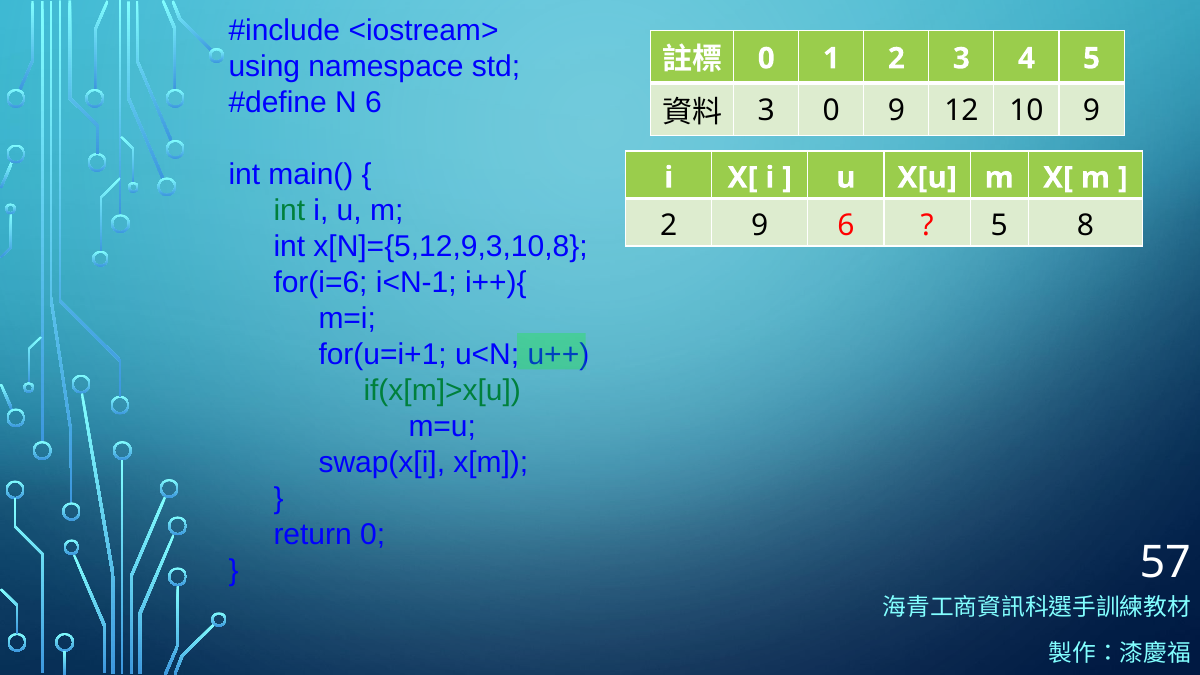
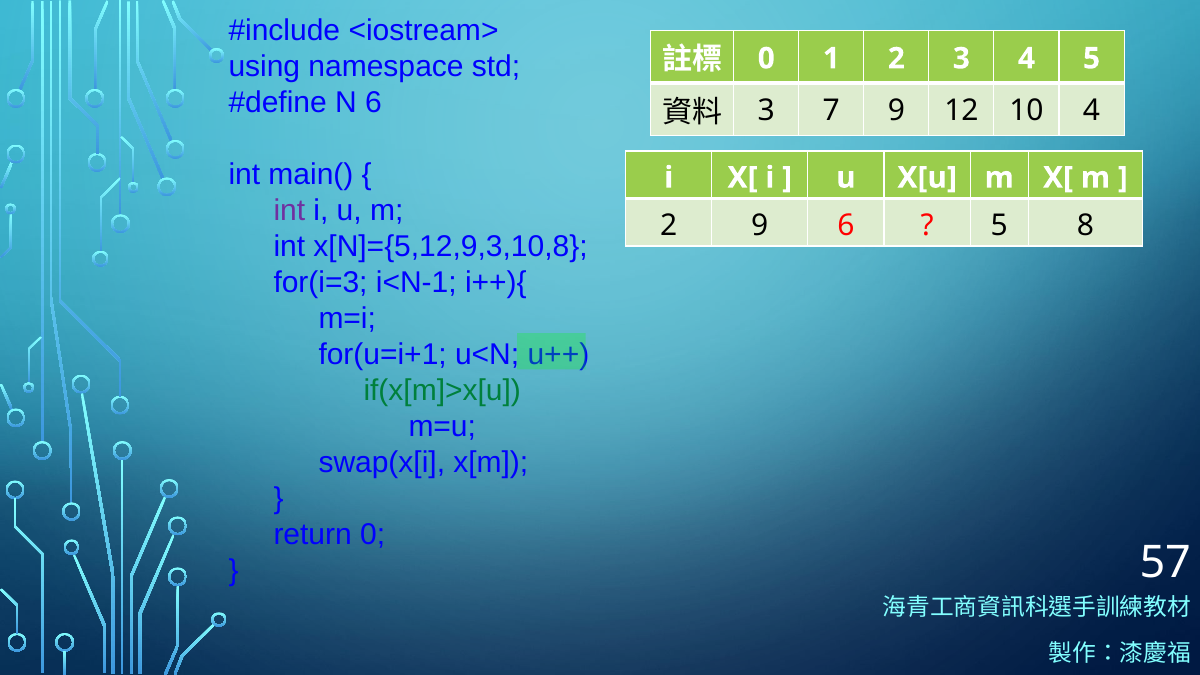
3 0: 0 -> 7
10 9: 9 -> 4
int at (289, 210) colour: green -> purple
for(i=6: for(i=6 -> for(i=3
